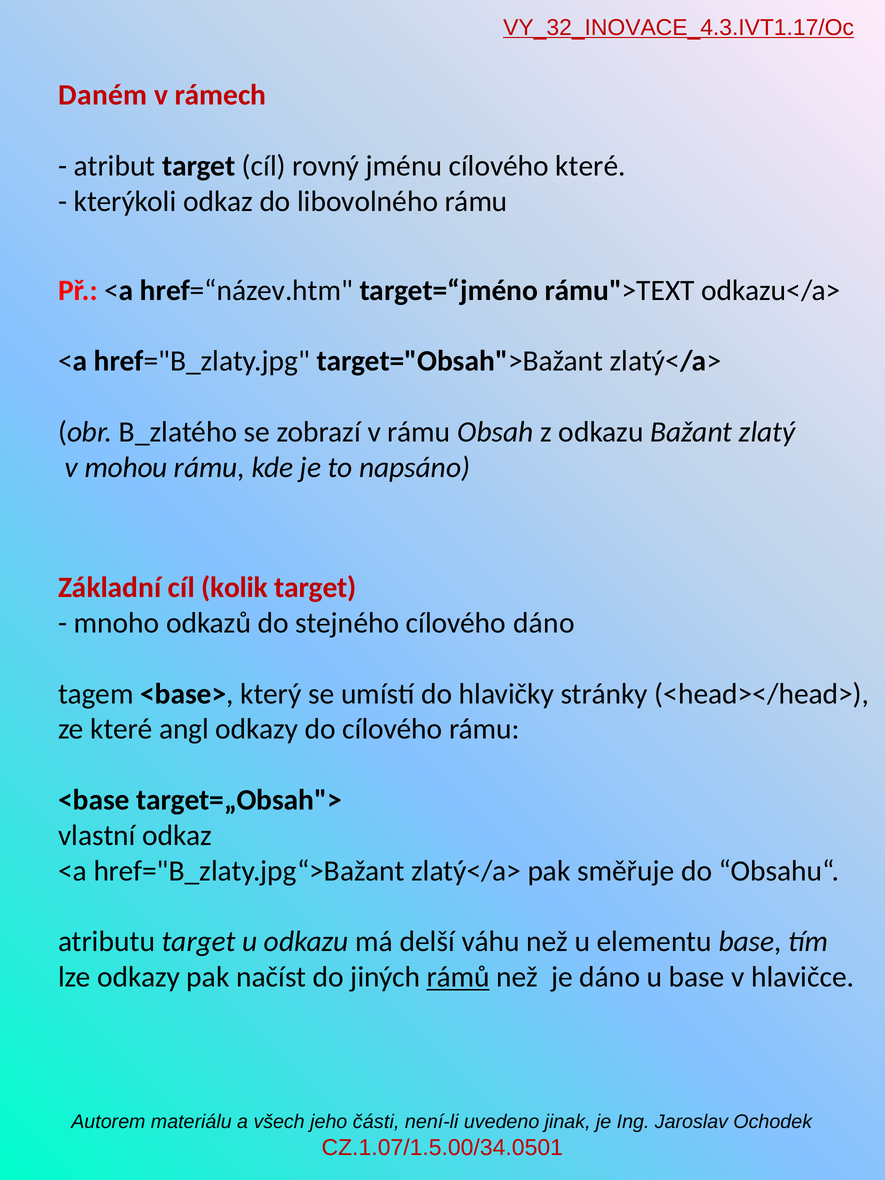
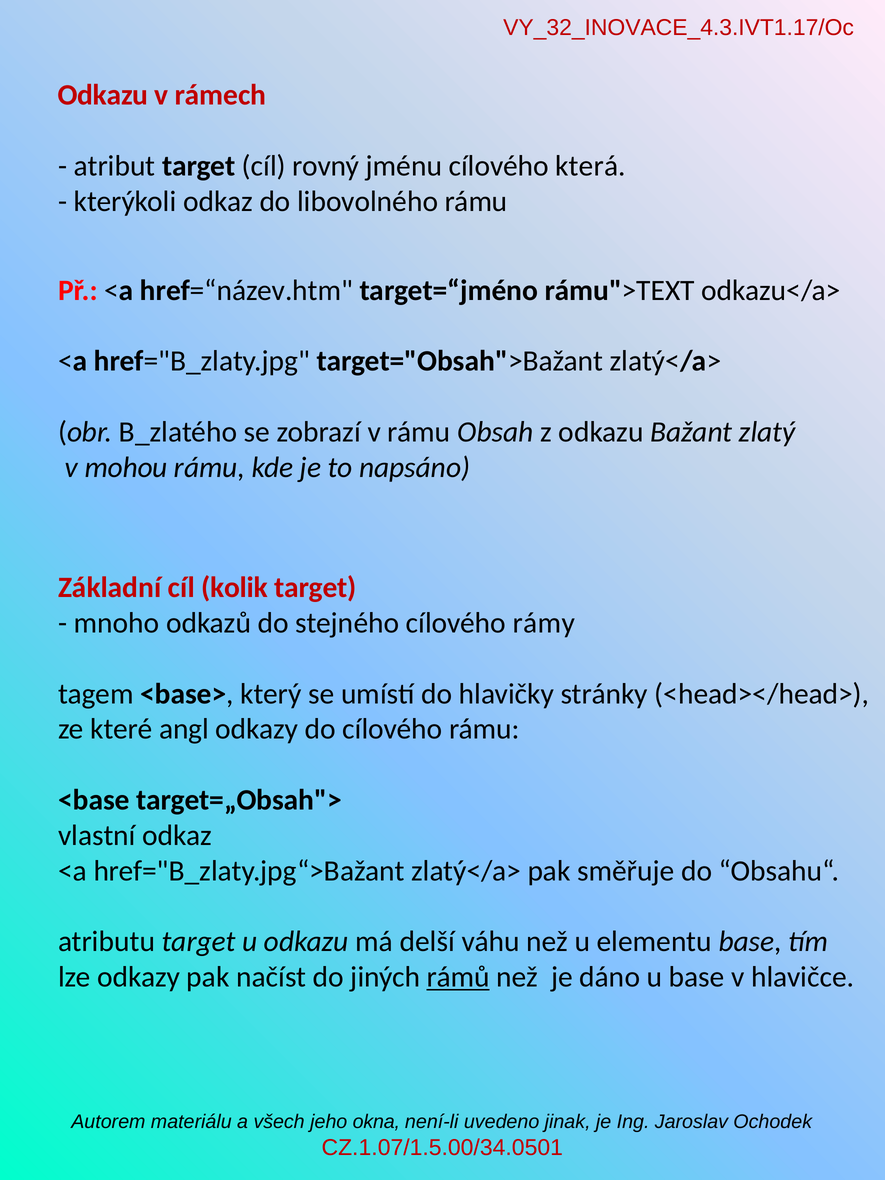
VY_32_INOVACE_4.3.IVT1.17/Oc underline: present -> none
Daném at (103, 95): Daném -> Odkazu
cílového které: které -> která
cílového dáno: dáno -> rámy
části: části -> okna
